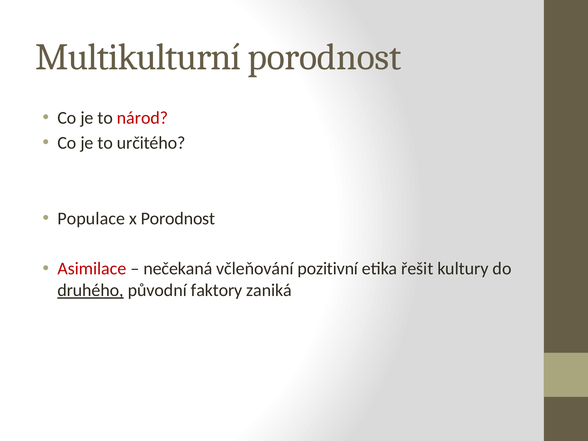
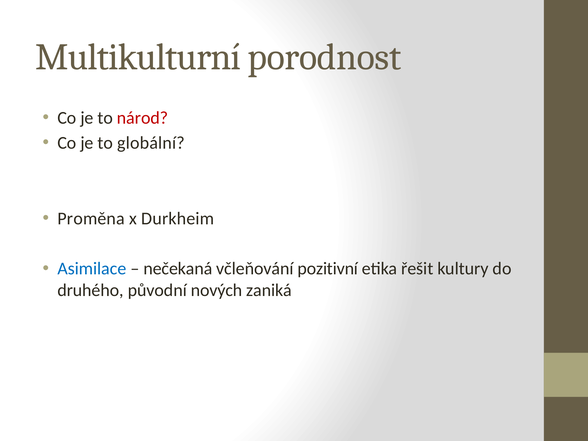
určitého: určitého -> globální
Populace: Populace -> Proměna
x Porodnost: Porodnost -> Durkheim
Asimilace colour: red -> blue
druhého underline: present -> none
faktory: faktory -> nových
